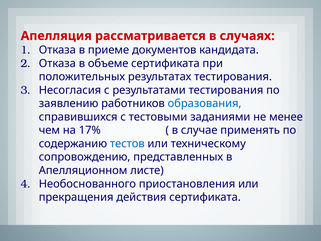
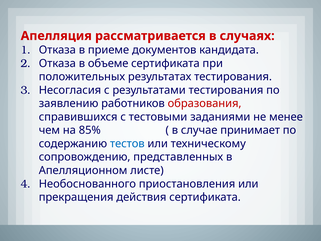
образования colour: blue -> red
17%: 17% -> 85%
применять: применять -> принимает
